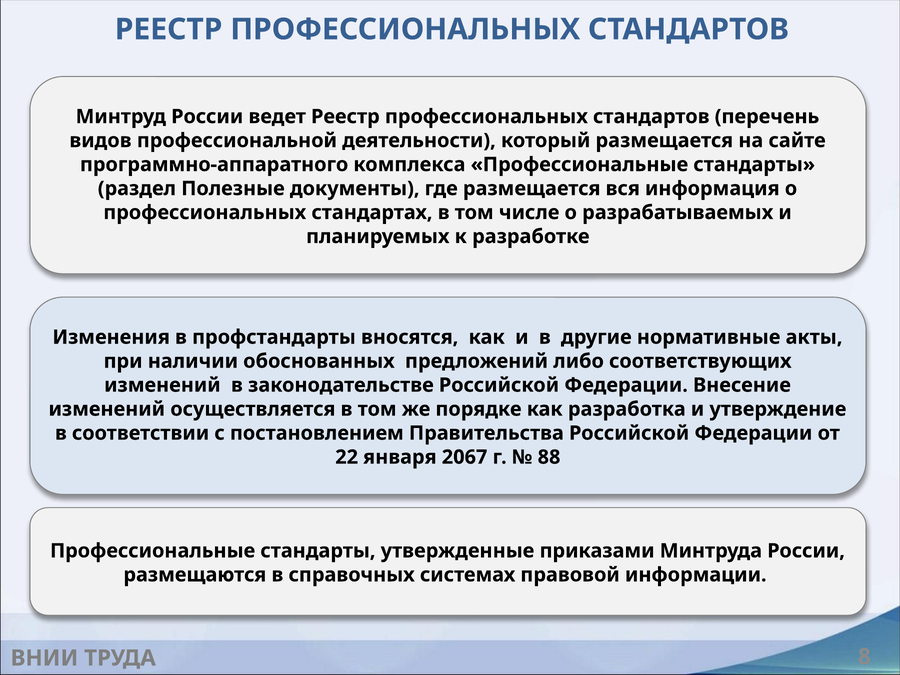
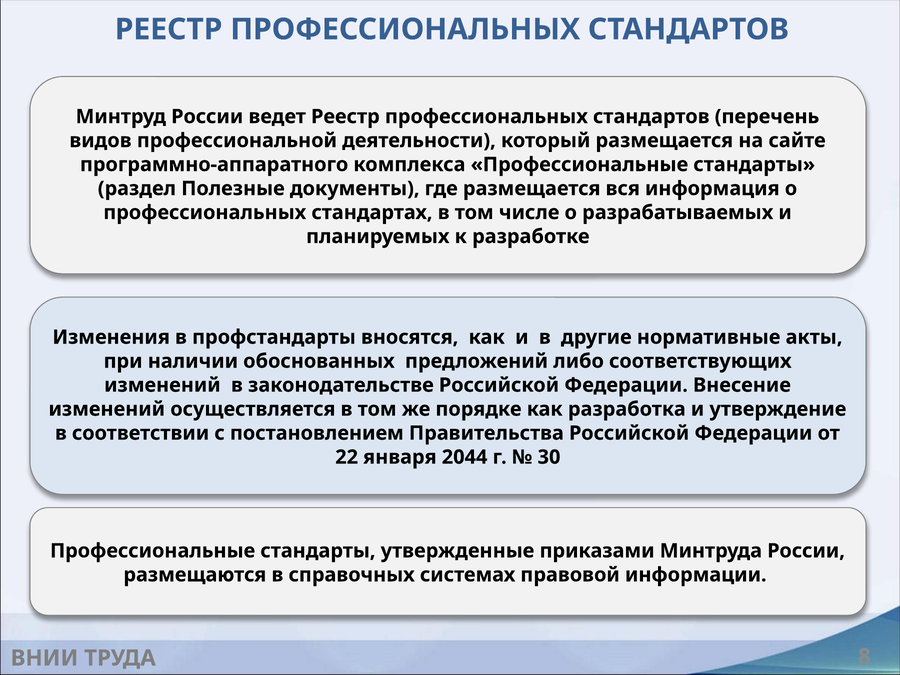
2067: 2067 -> 2044
88: 88 -> 30
